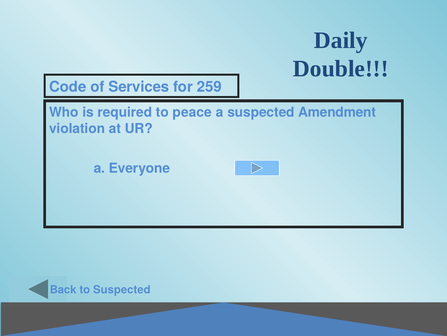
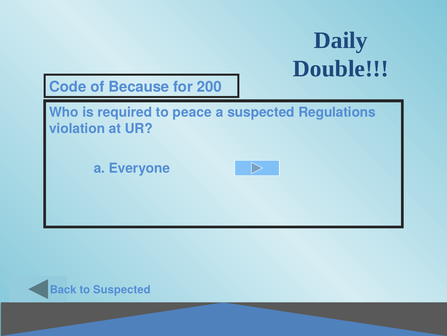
Services: Services -> Because
259: 259 -> 200
Amendment: Amendment -> Regulations
